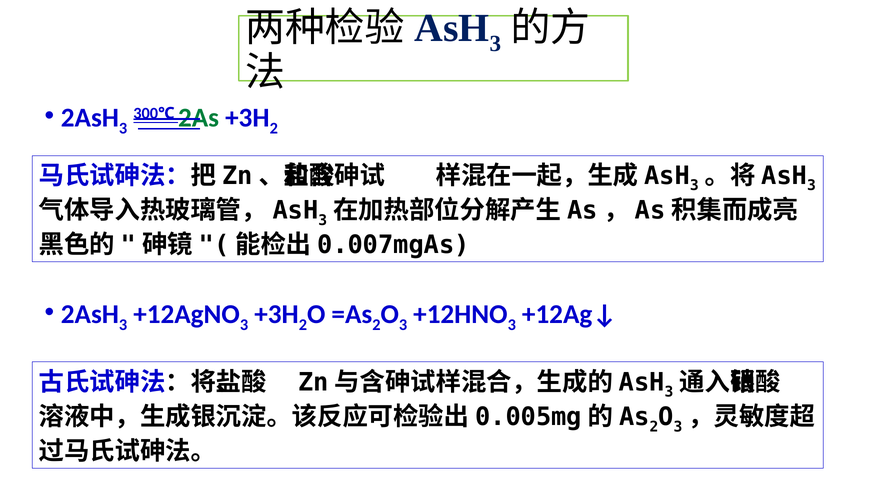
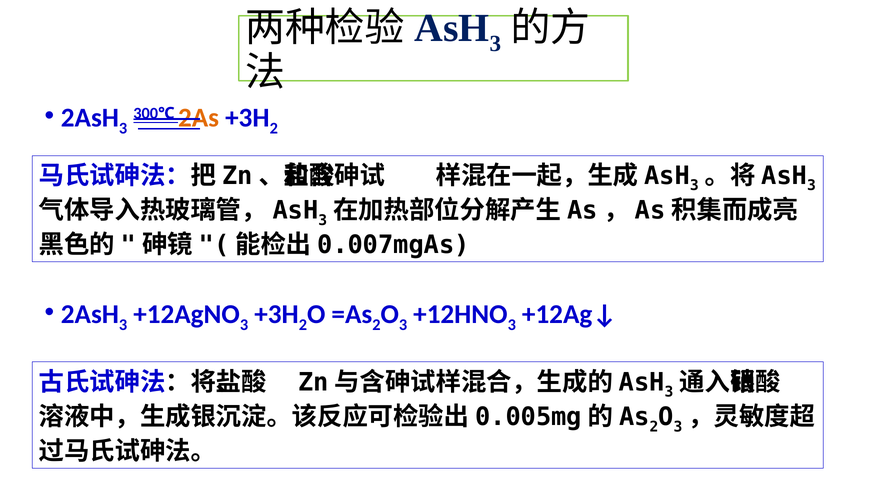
2As colour: green -> orange
